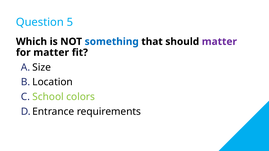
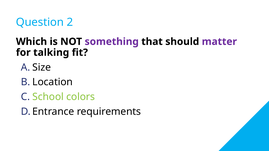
5: 5 -> 2
something colour: blue -> purple
for matter: matter -> talking
